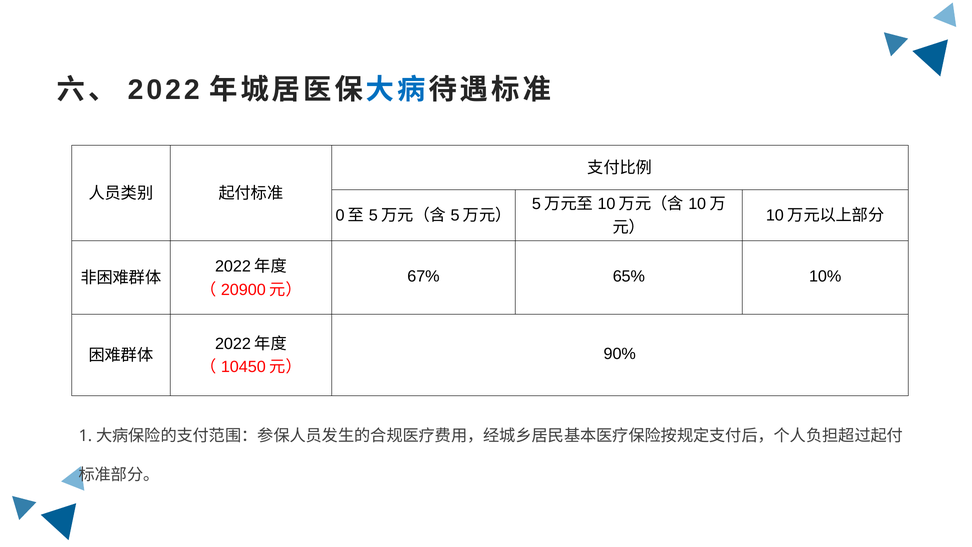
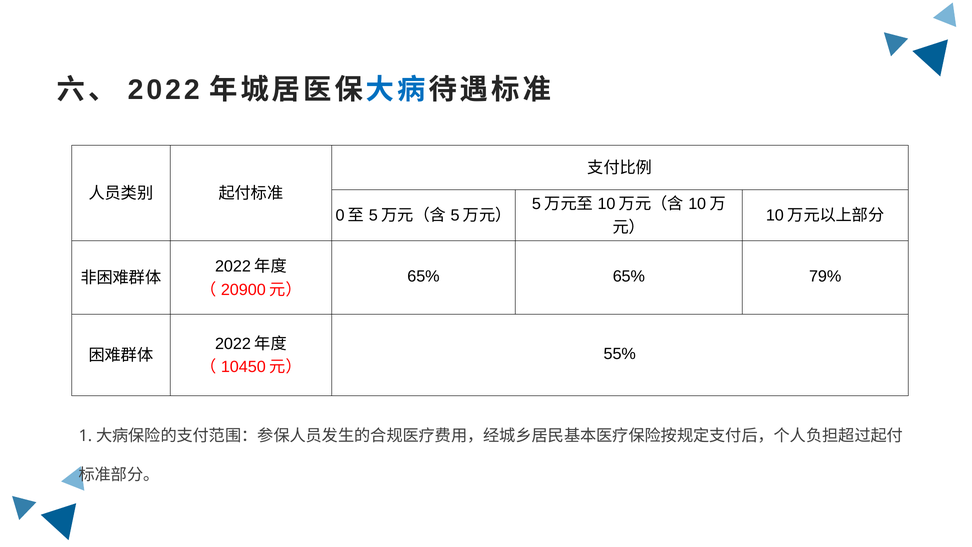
67% at (423, 276): 67% -> 65%
10%: 10% -> 79%
90%: 90% -> 55%
